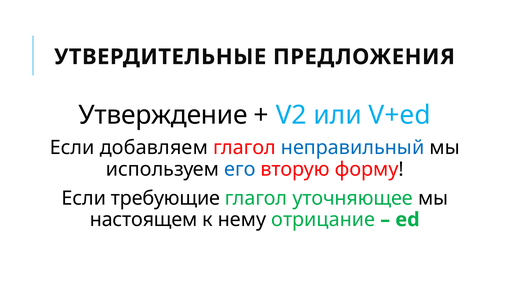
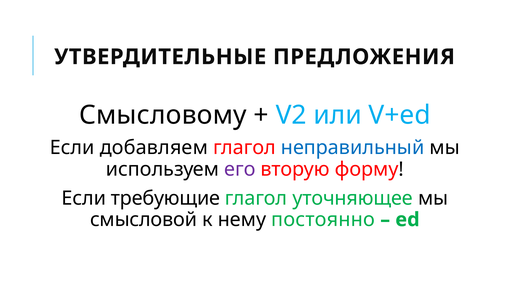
Утверждение: Утверждение -> Смысловому
его colour: blue -> purple
настоящем: настоящем -> смысловой
отрицание: отрицание -> постоянно
